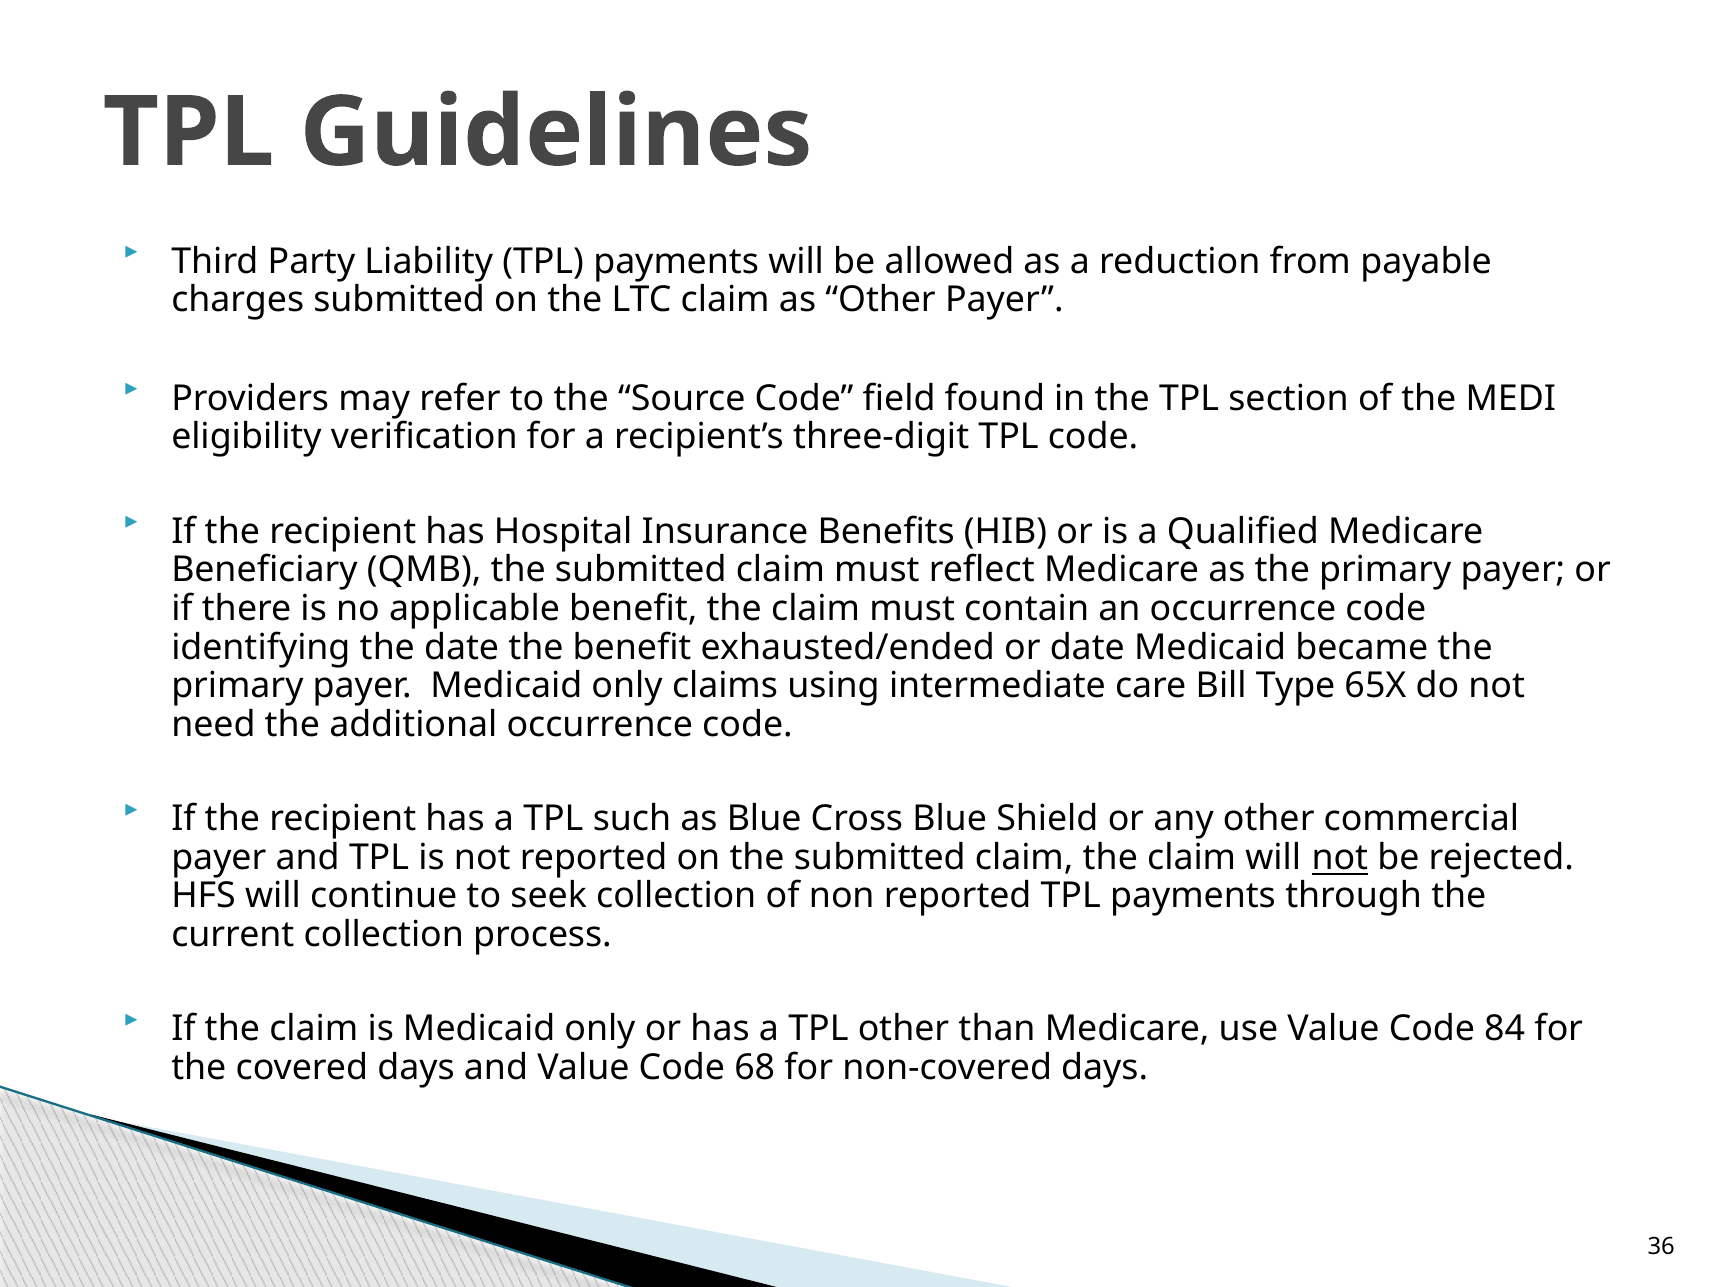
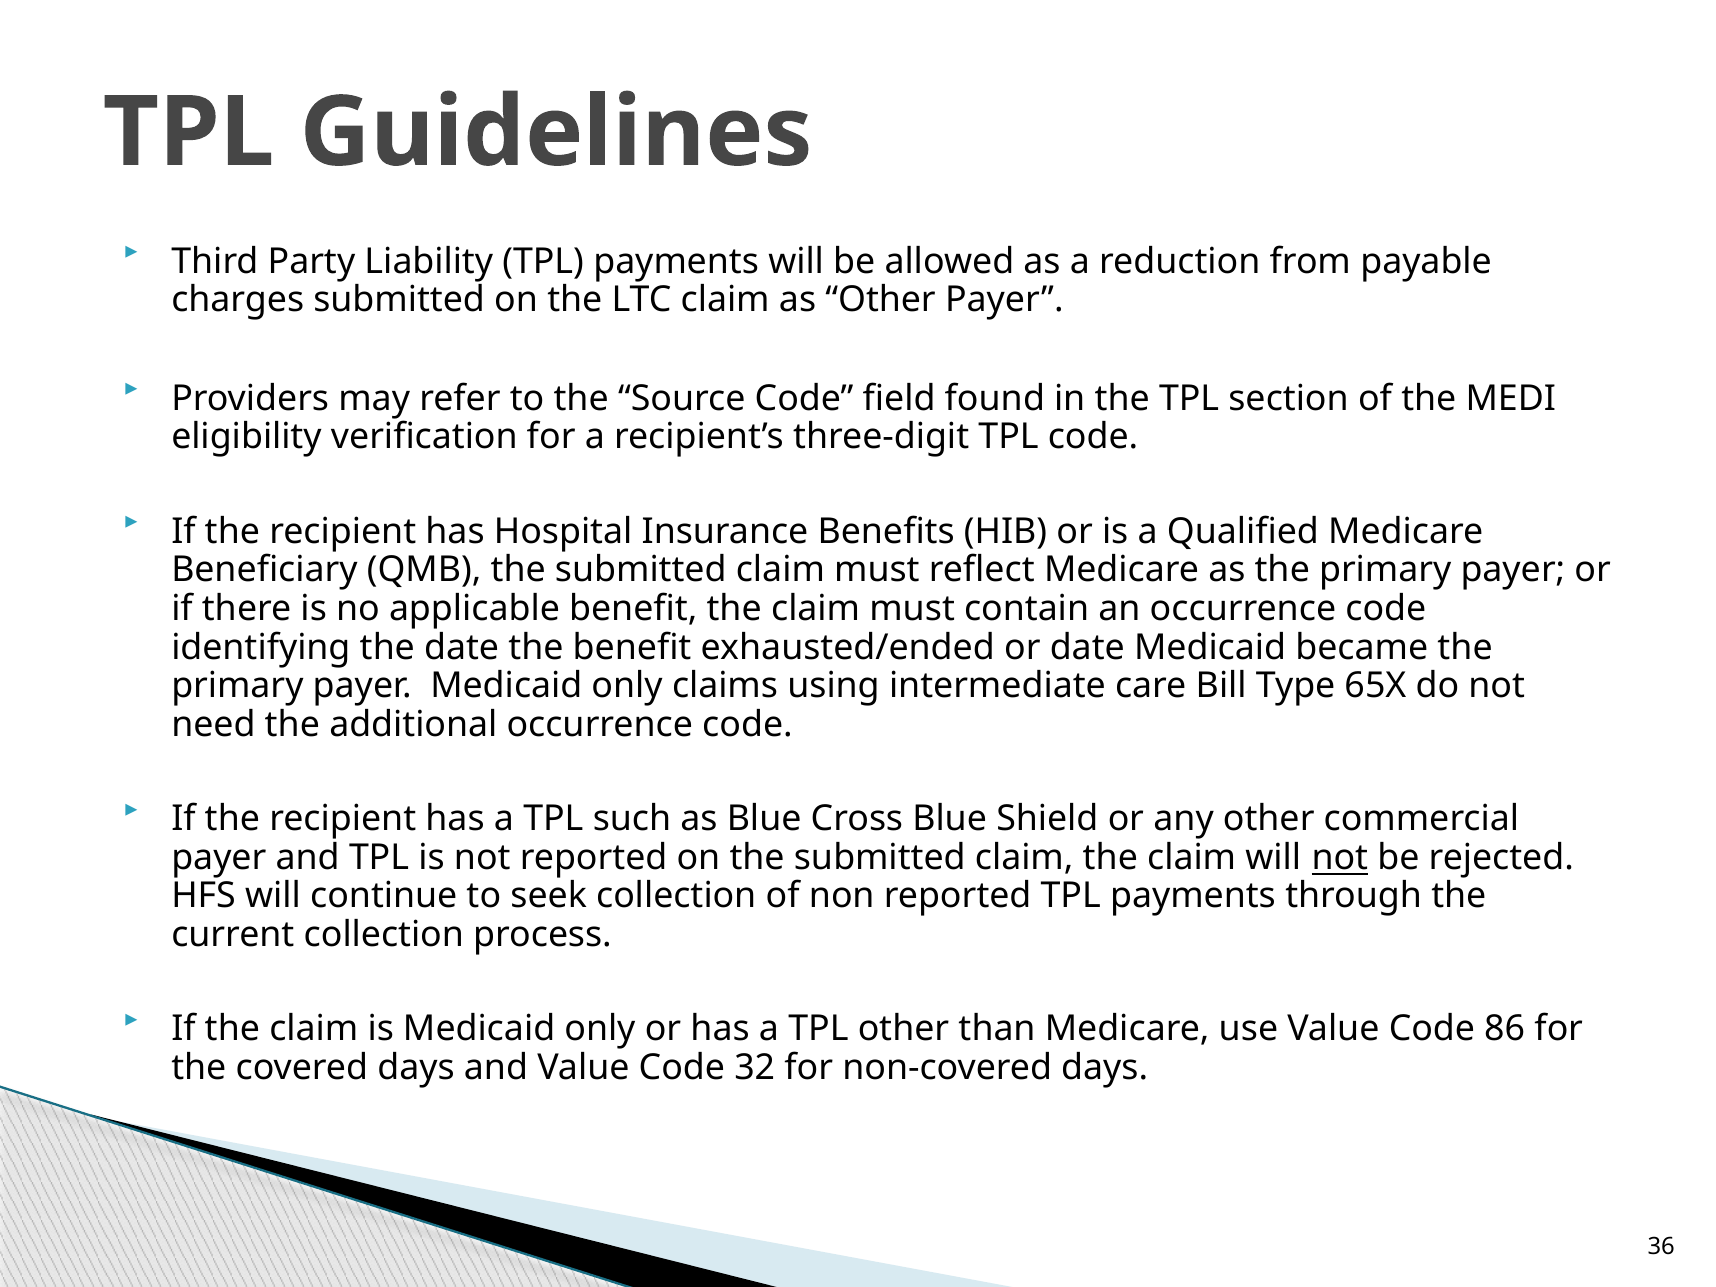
84: 84 -> 86
68: 68 -> 32
